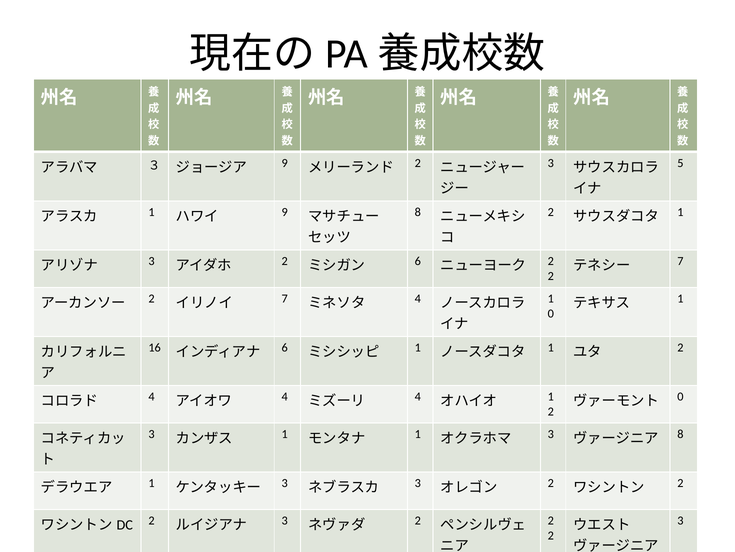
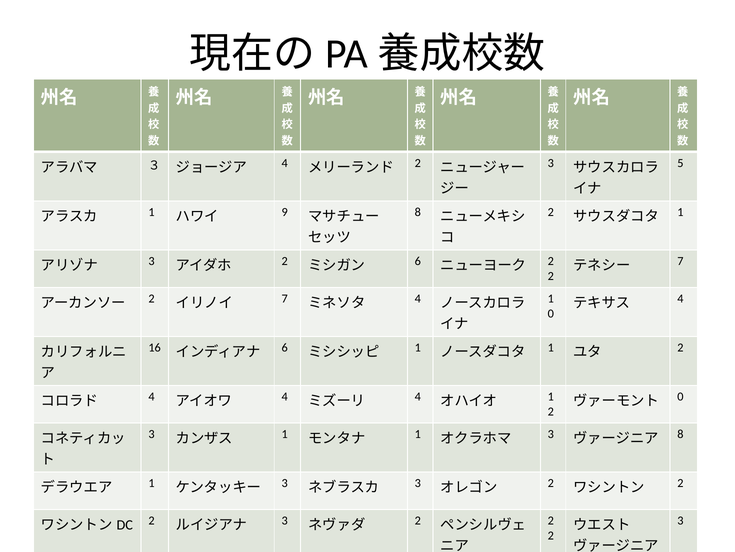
9 at (285, 163): 9 -> 4
1 at (680, 298): 1 -> 4
